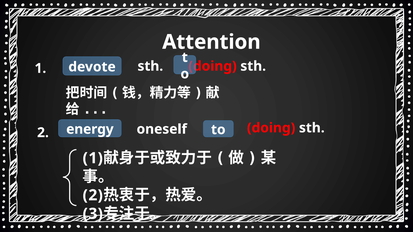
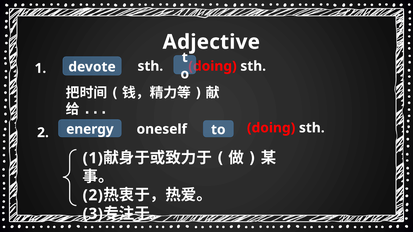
Attention: Attention -> Adjective
